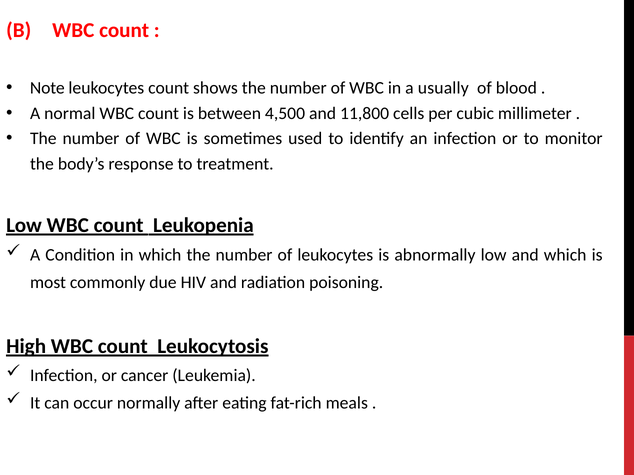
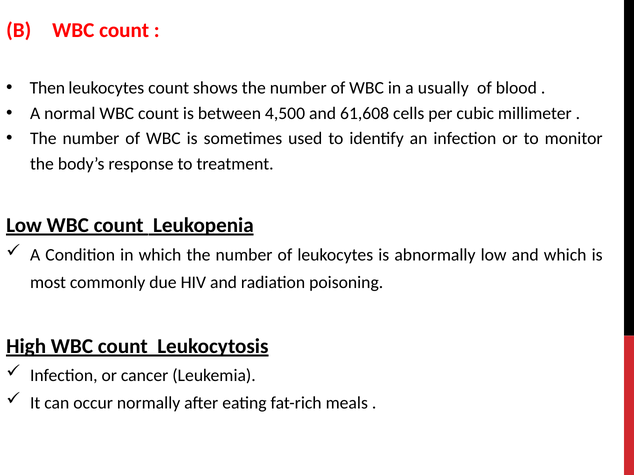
Note: Note -> Then
11,800: 11,800 -> 61,608
